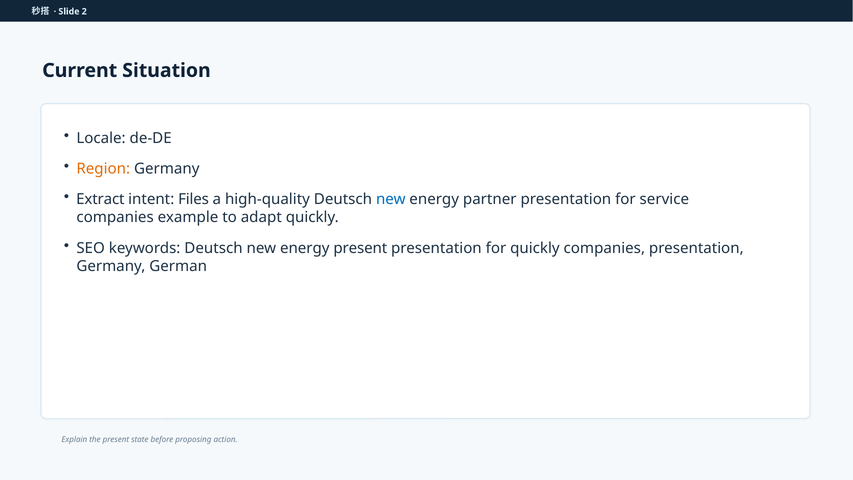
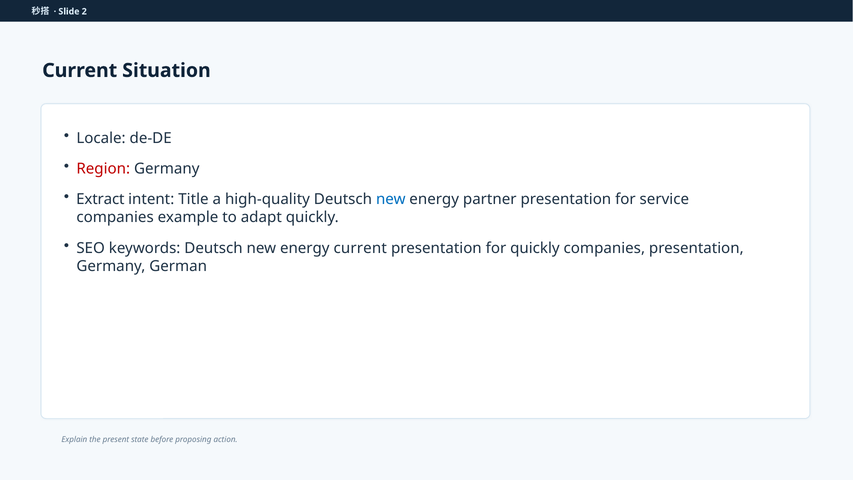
Region colour: orange -> red
Files: Files -> Title
energy present: present -> current
